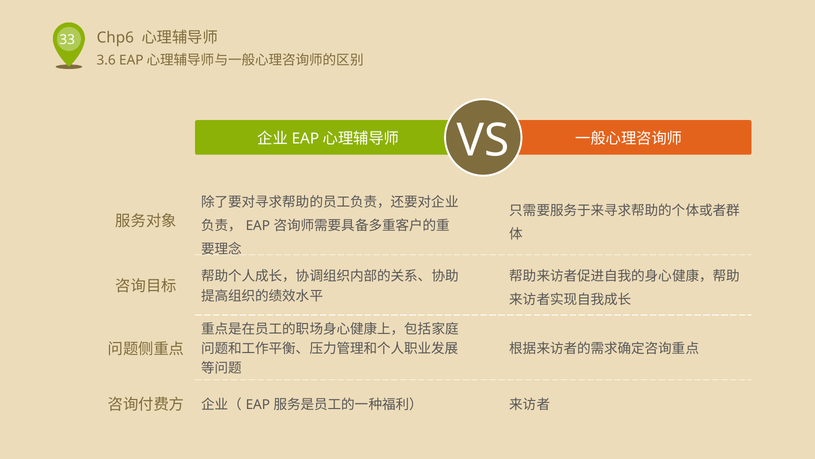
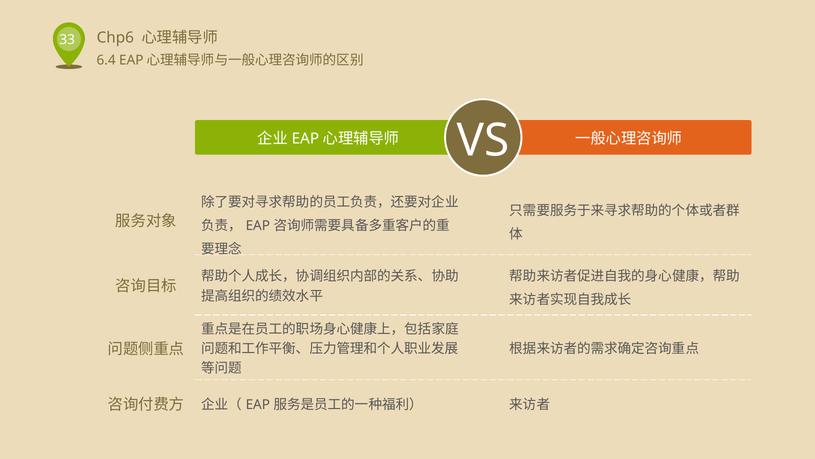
3.6: 3.6 -> 6.4
